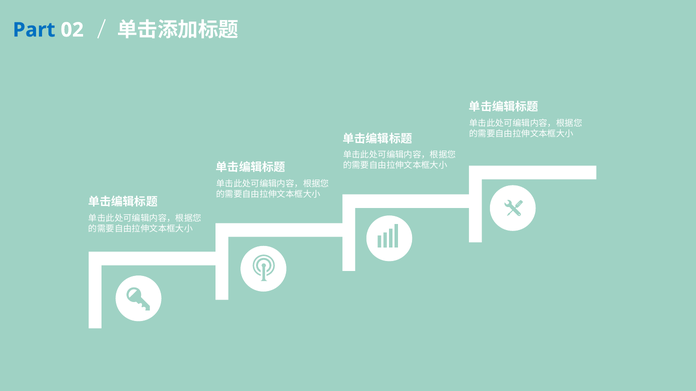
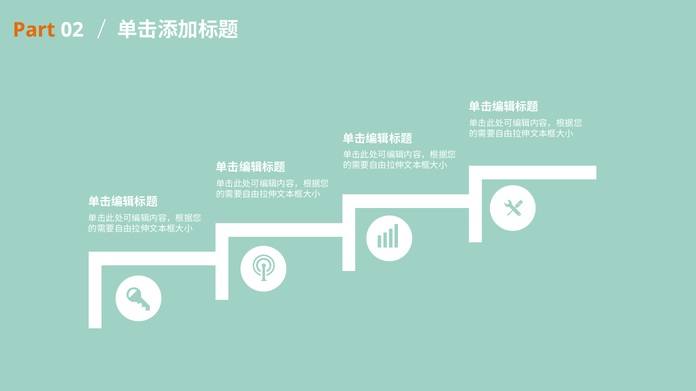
Part colour: blue -> orange
